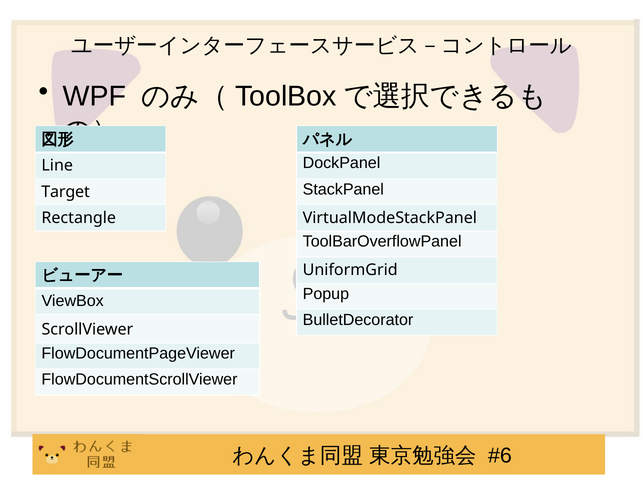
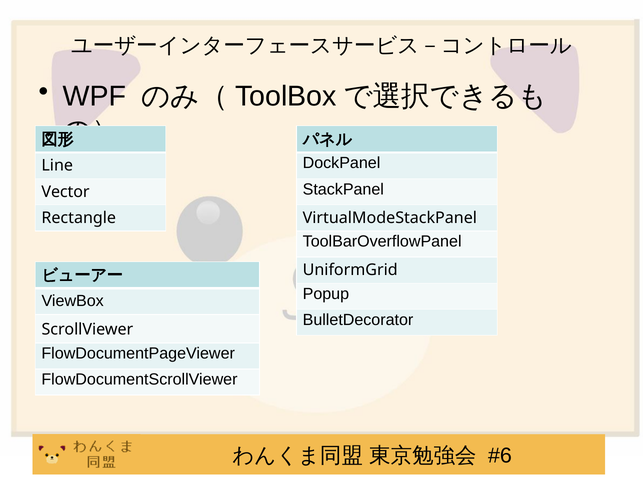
Target: Target -> Vector
